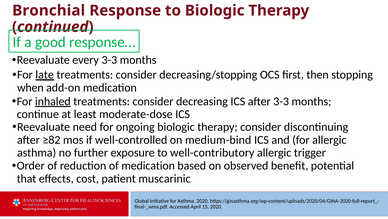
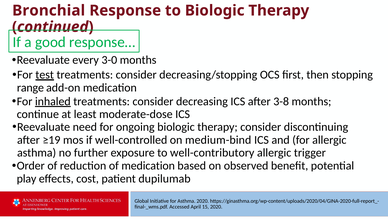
every 3-3: 3-3 -> 3-0
late: late -> test
when: when -> range
after 3-3: 3-3 -> 3-8
≥82: ≥82 -> ≥19
that: that -> play
muscarinic: muscarinic -> dupilumab
